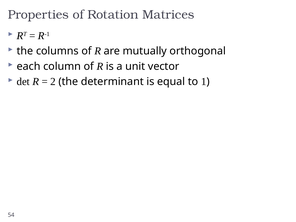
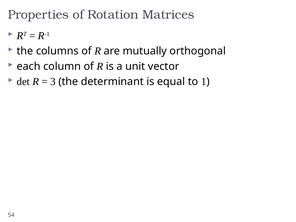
2: 2 -> 3
